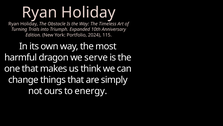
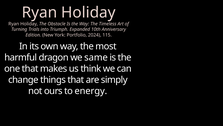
serve: serve -> same
